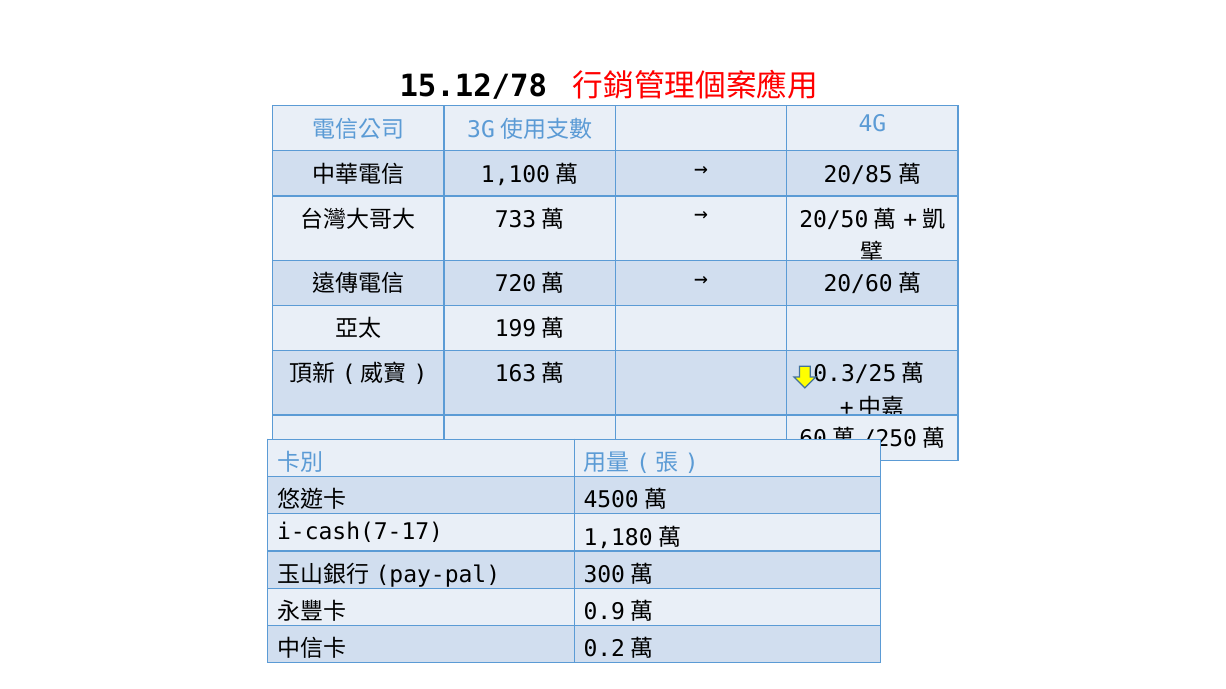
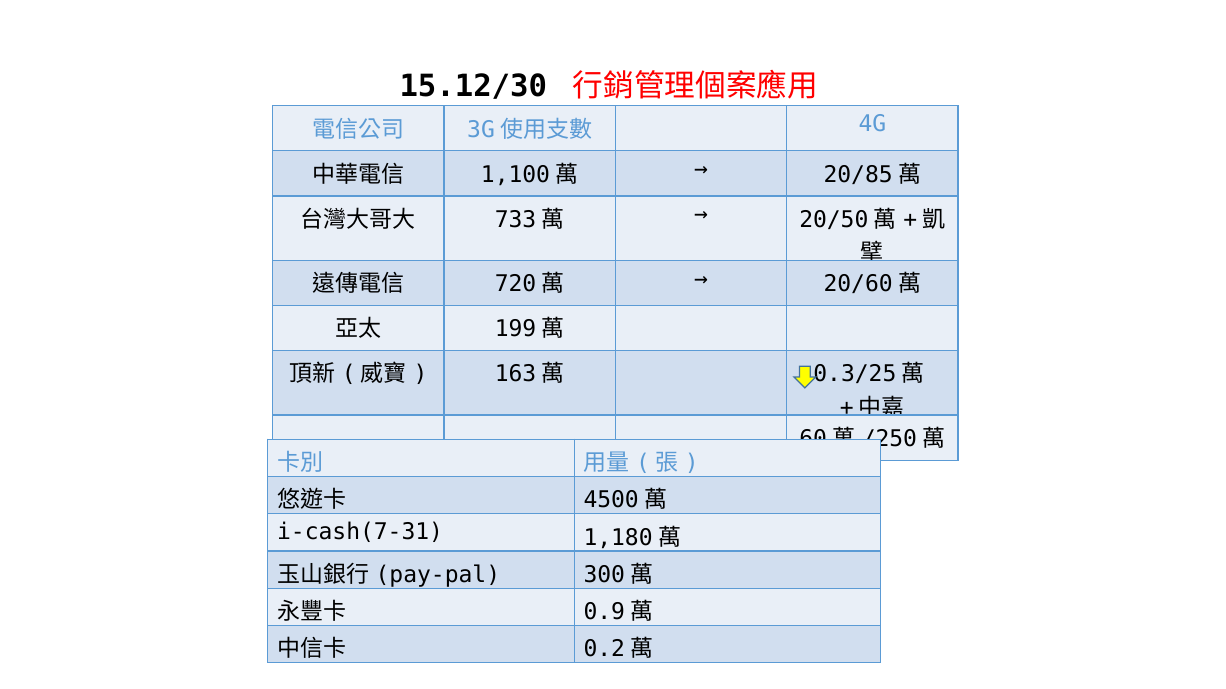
15.12/78: 15.12/78 -> 15.12/30
i-cash(7-17: i-cash(7-17 -> i-cash(7-31
